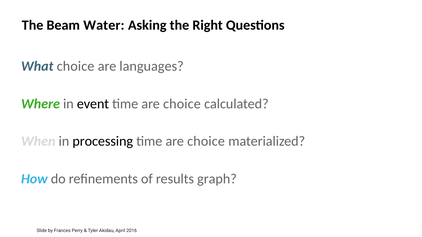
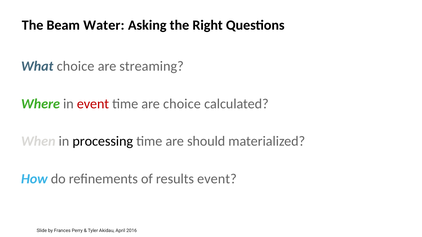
languages: languages -> streaming
event at (93, 104) colour: black -> red
choice at (206, 142): choice -> should
results graph: graph -> event
